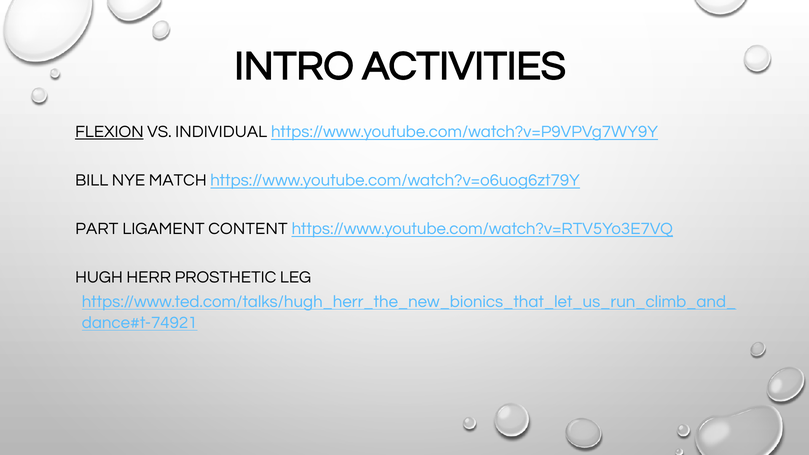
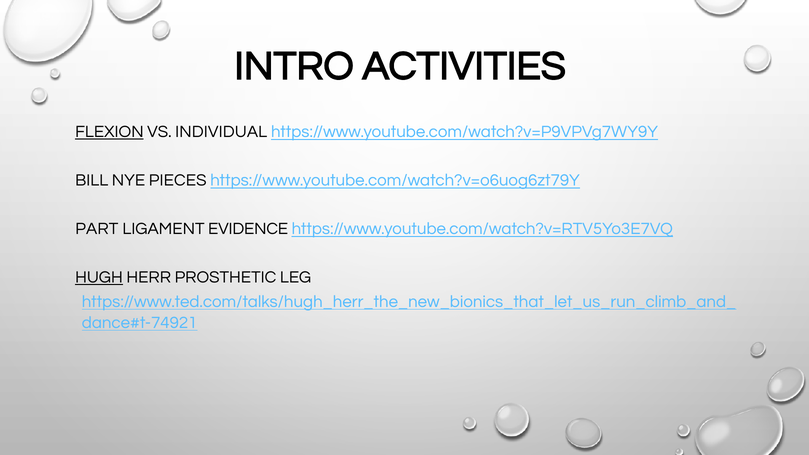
MATCH: MATCH -> PIECES
CONTENT: CONTENT -> EVIDENCE
HUGH underline: none -> present
